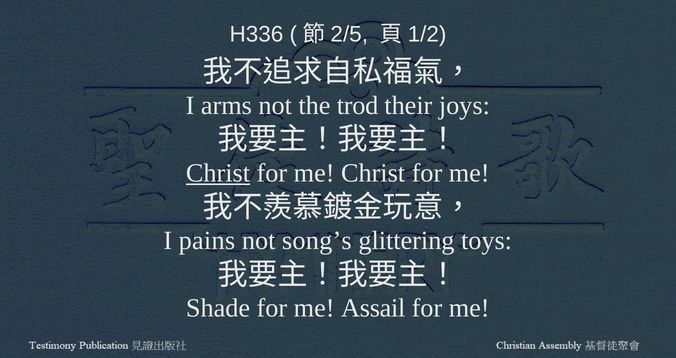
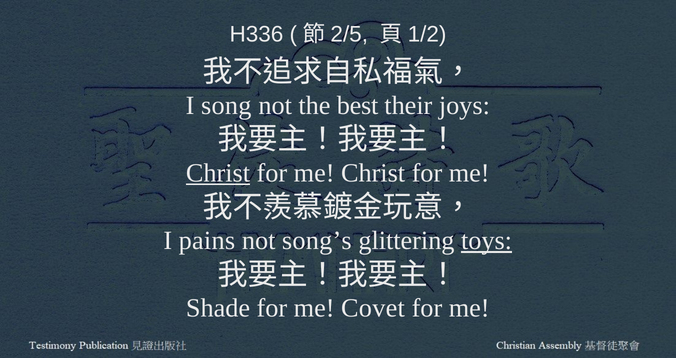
arms: arms -> song
trod: trod -> best
toys underline: none -> present
Assail: Assail -> Covet
